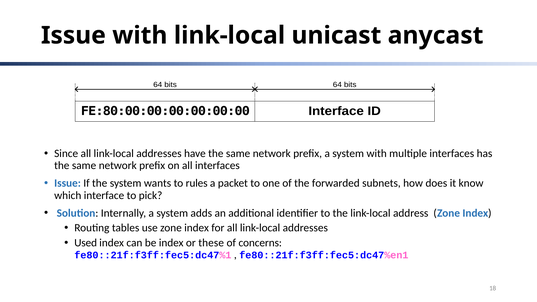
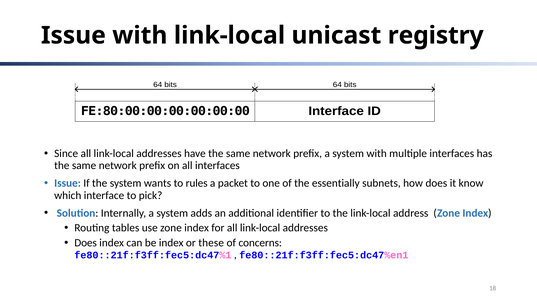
anycast: anycast -> registry
forwarded: forwarded -> essentially
Used at (86, 243): Used -> Does
